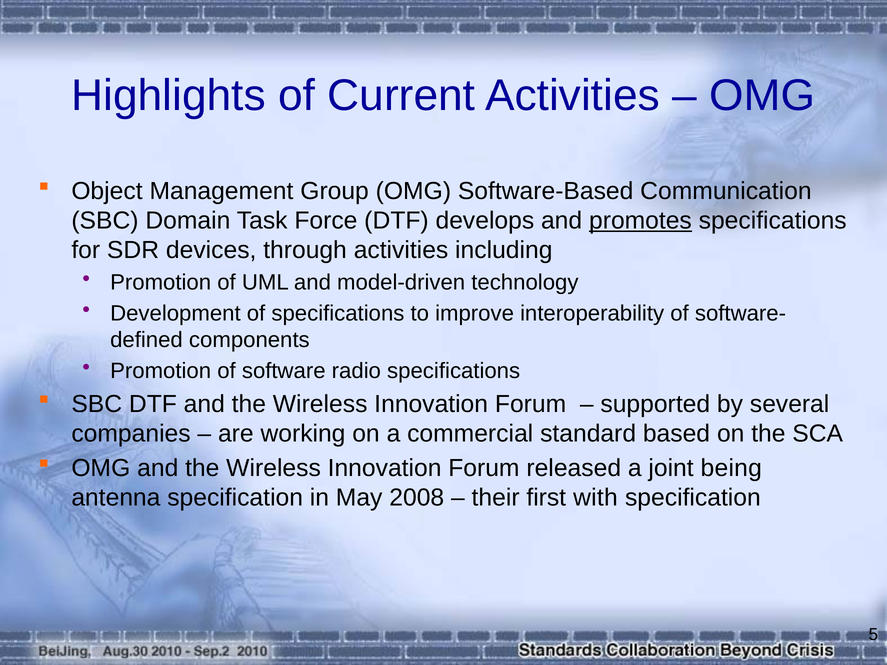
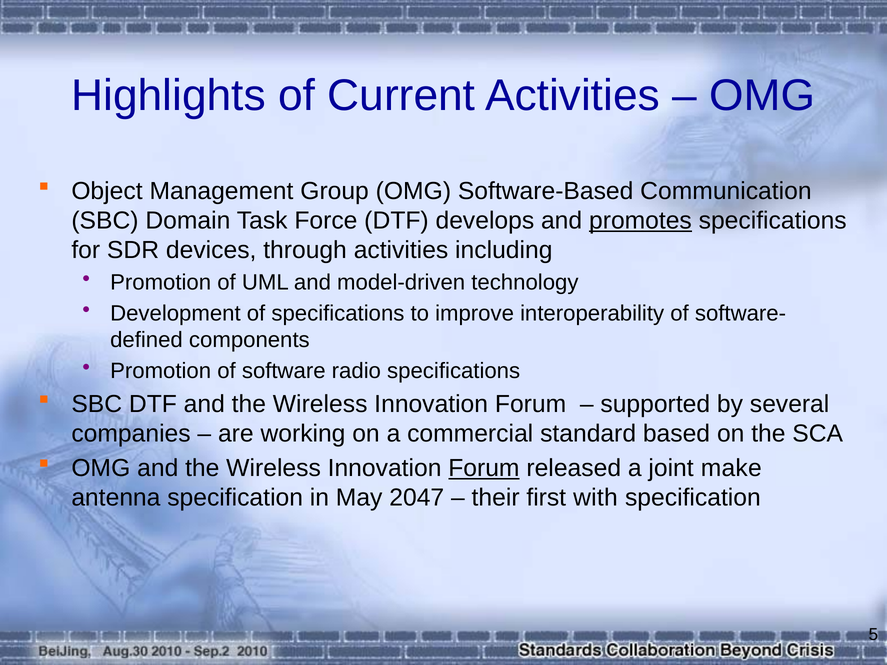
Forum at (484, 468) underline: none -> present
being: being -> make
2008: 2008 -> 2047
